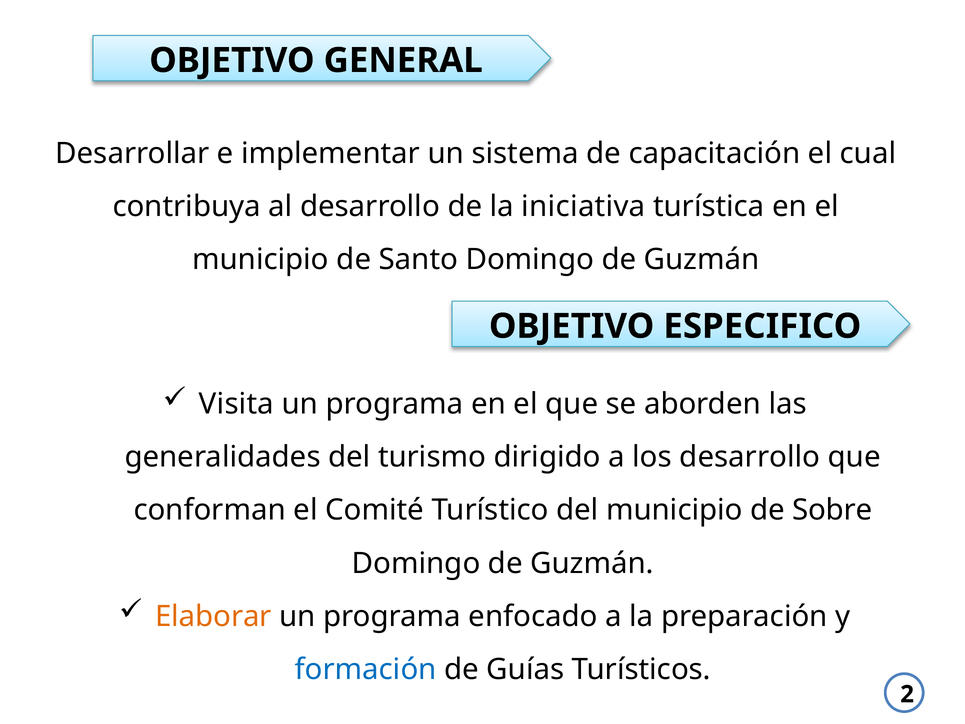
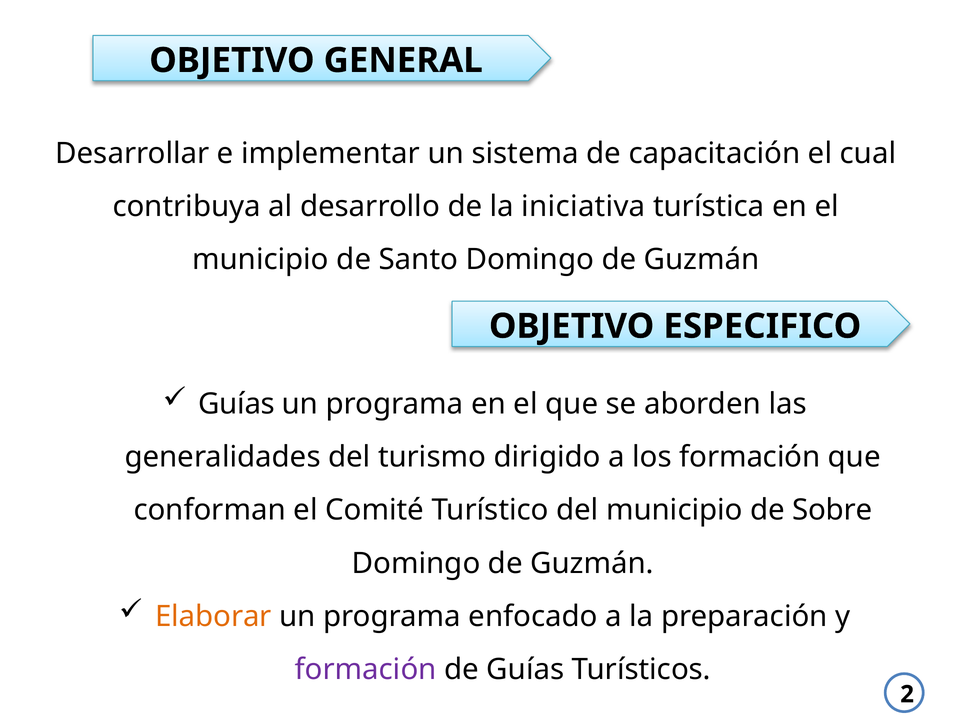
Visita at (236, 404): Visita -> Guías
los desarrollo: desarrollo -> formación
formación at (366, 669) colour: blue -> purple
